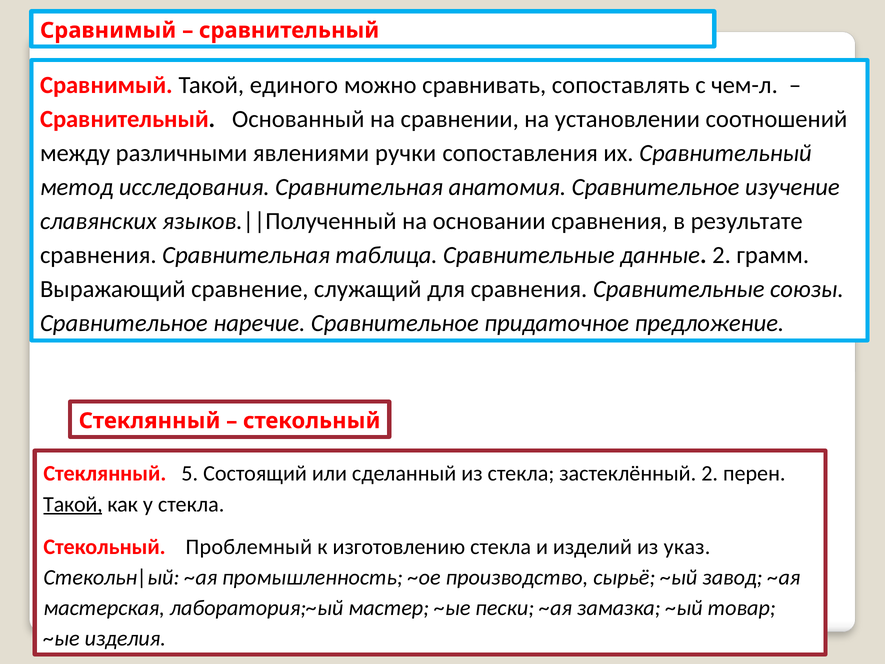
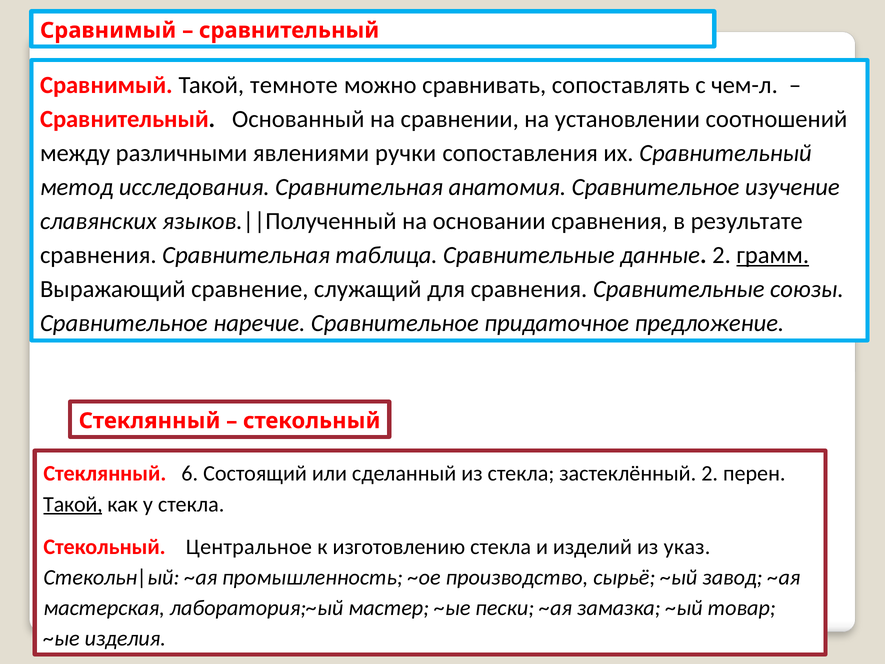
единого: единого -> темноте
грамм underline: none -> present
5: 5 -> 6
Проблемный: Проблемный -> Центральное
